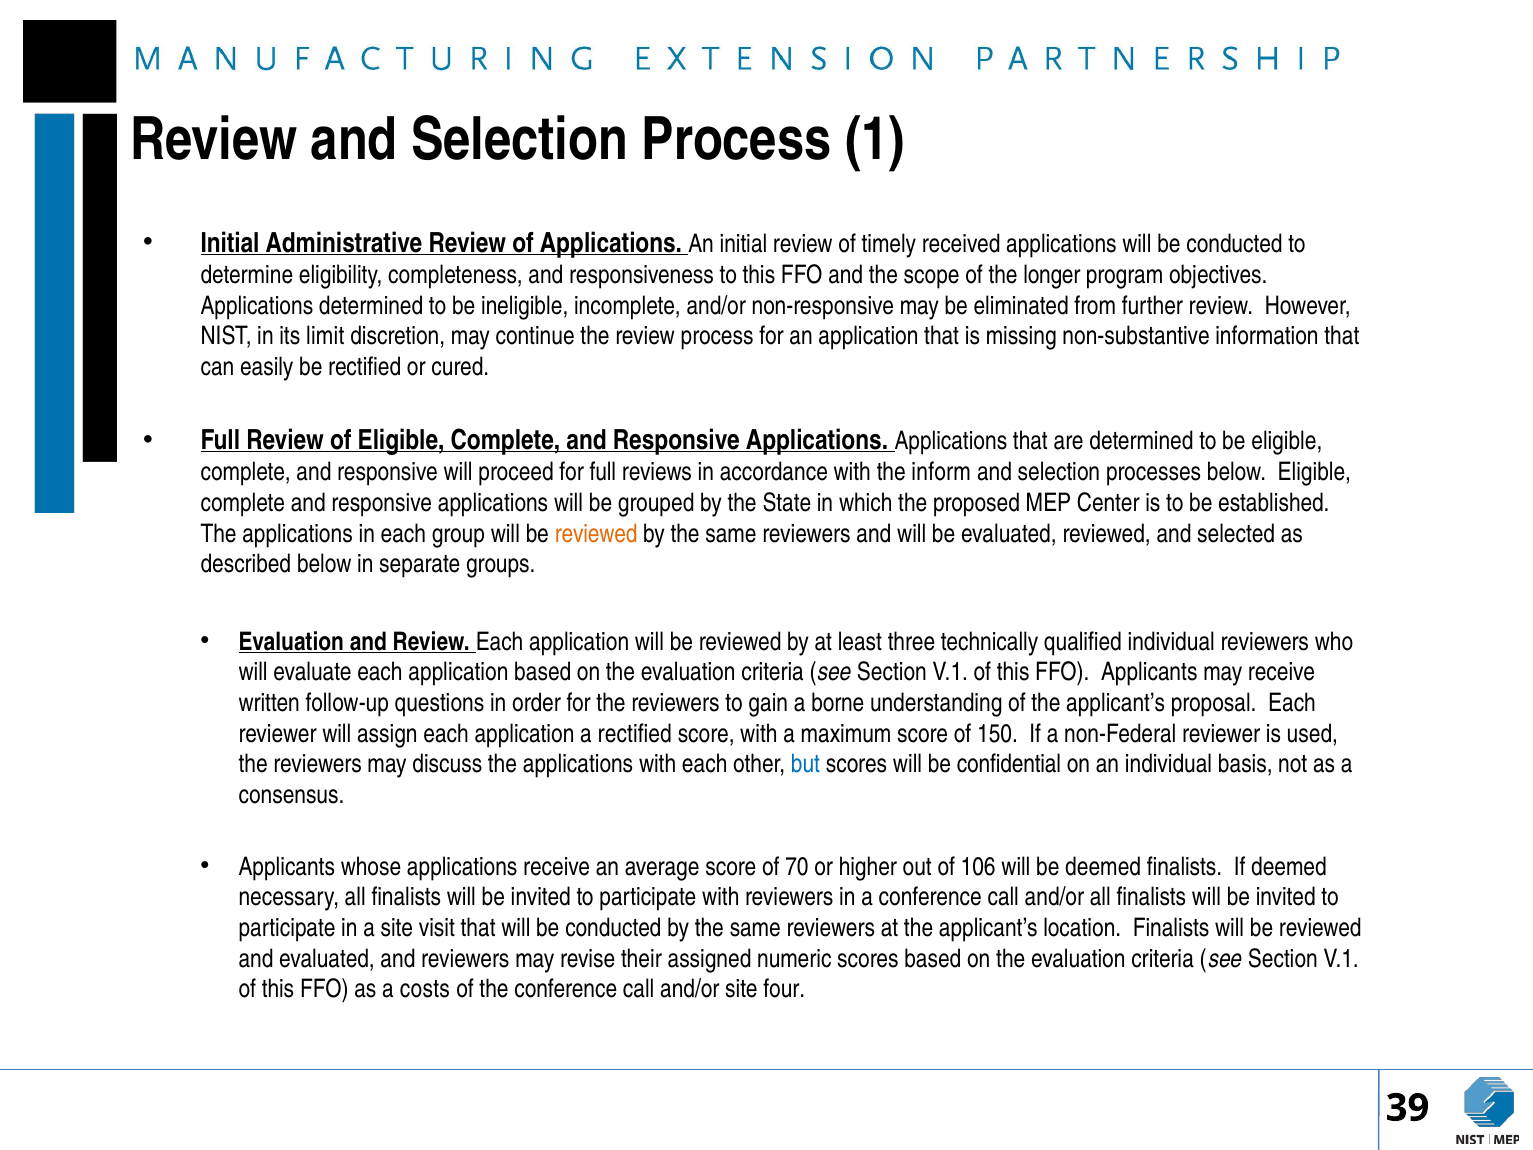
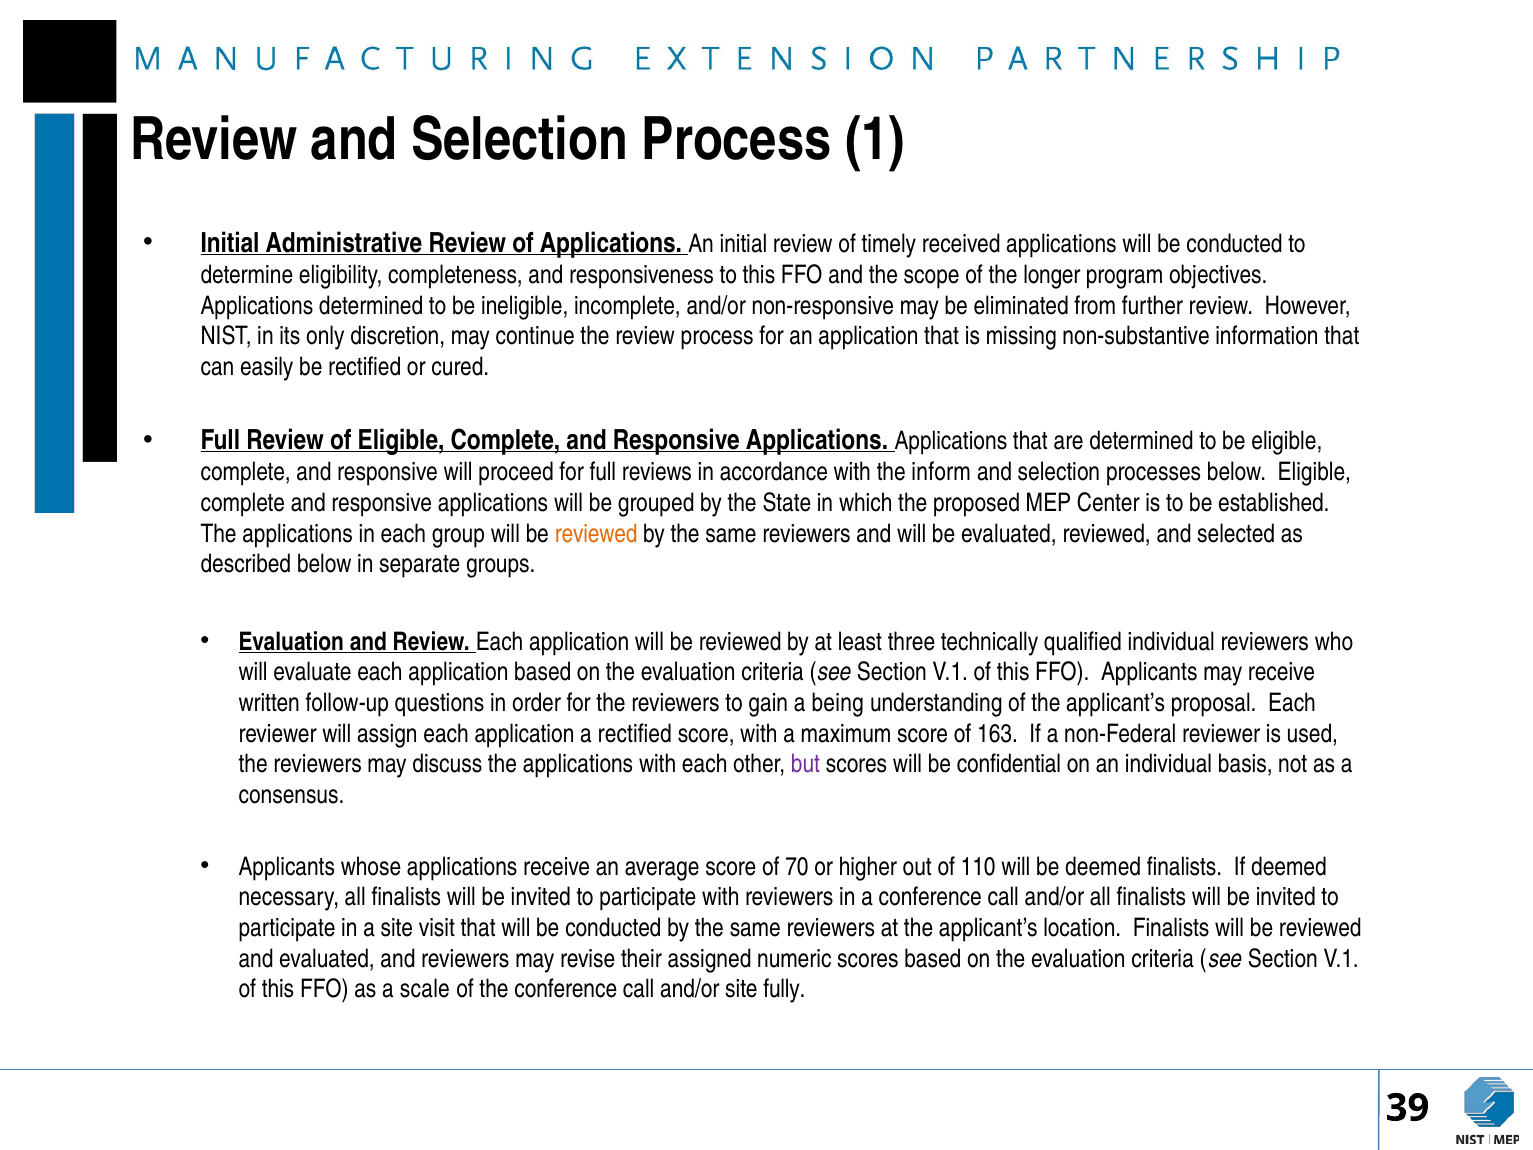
limit: limit -> only
borne: borne -> being
150: 150 -> 163
but colour: blue -> purple
106: 106 -> 110
costs: costs -> scale
four: four -> fully
